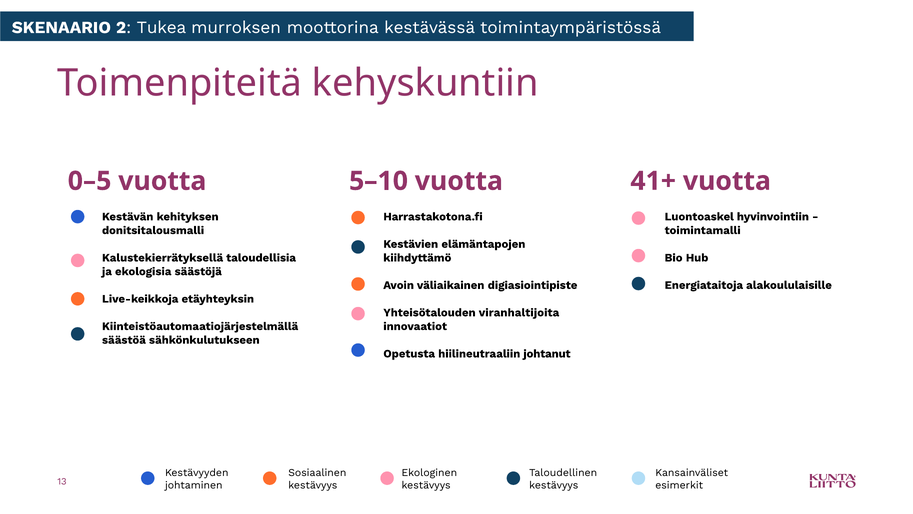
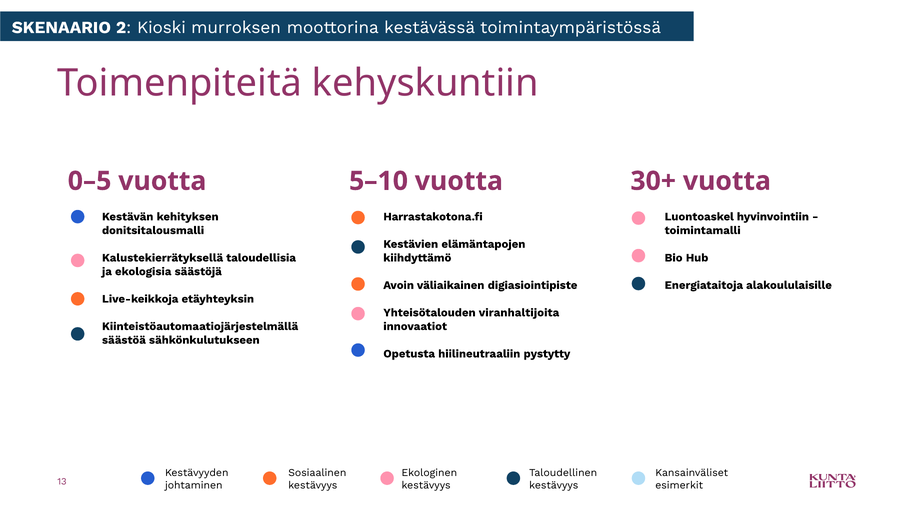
Tukea: Tukea -> Kioski
41+: 41+ -> 30+
johtanut: johtanut -> pystytty
